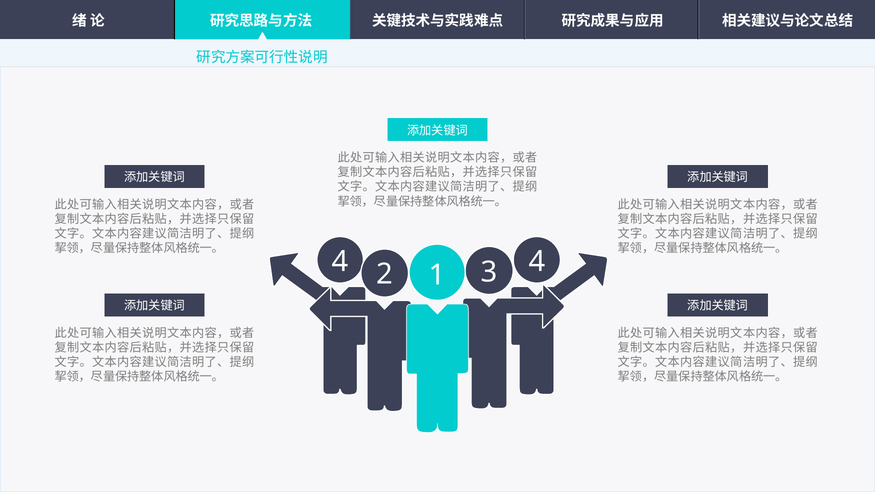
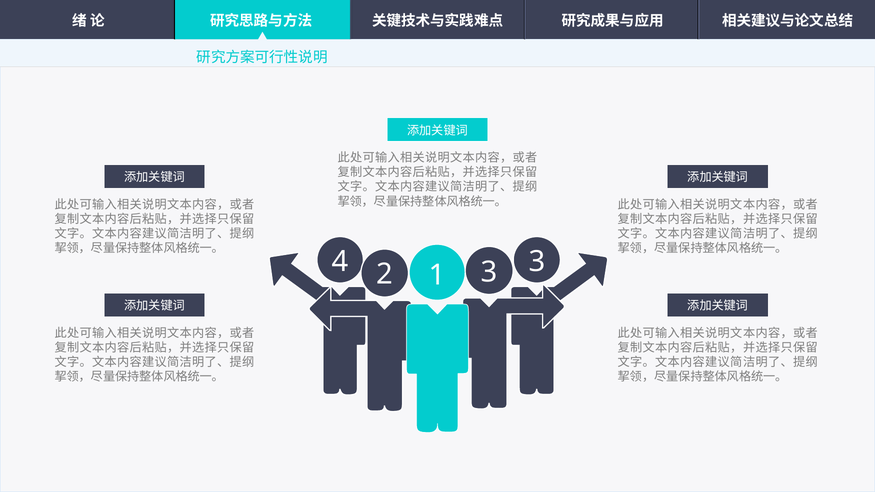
4 4: 4 -> 3
